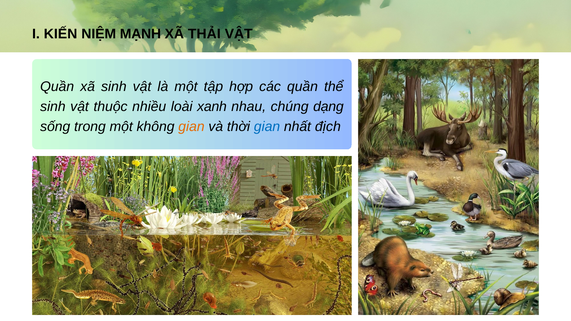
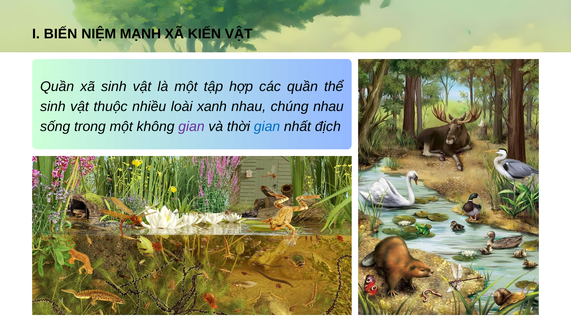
KIẾN: KIẾN -> BIẾN
THẢI: THẢI -> KIẾN
chúng dạng: dạng -> nhau
gian at (191, 127) colour: orange -> purple
